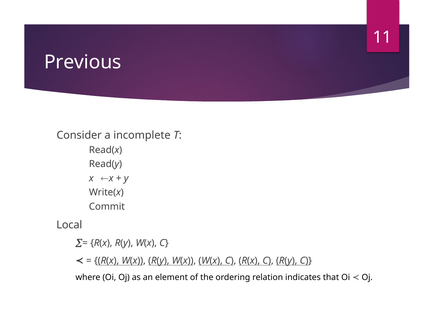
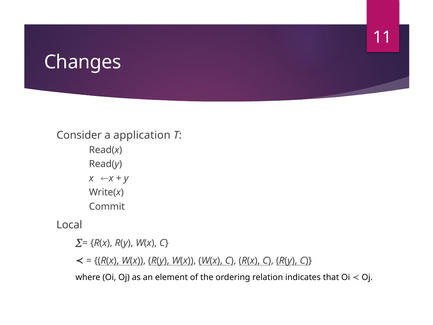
Previous: Previous -> Changes
incomplete: incomplete -> application
